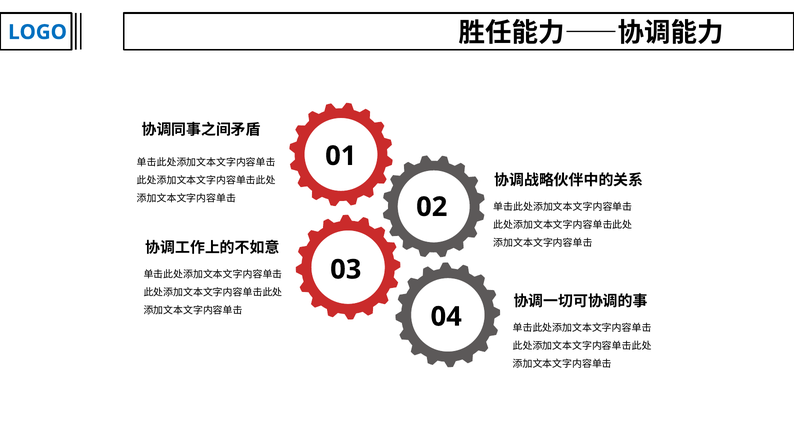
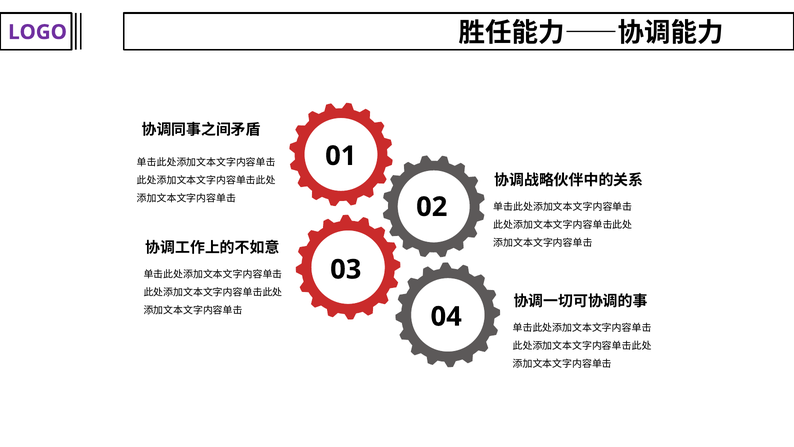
LOGO colour: blue -> purple
